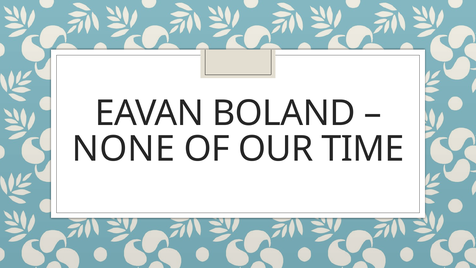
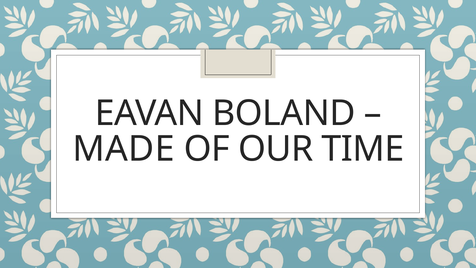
NONE: NONE -> MADE
